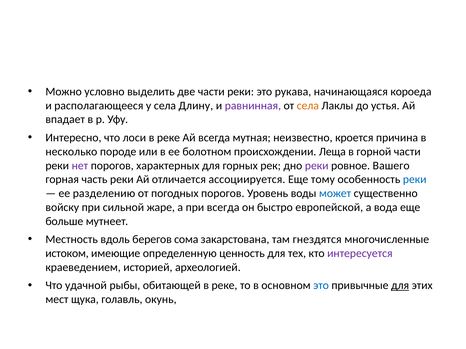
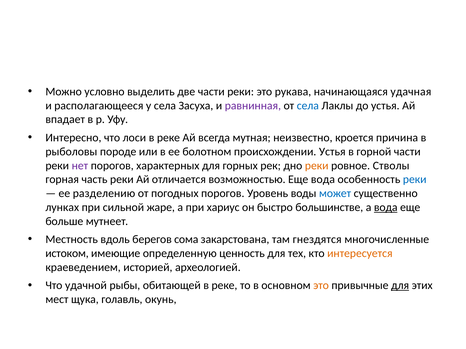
короеда: короеда -> удачная
Длину: Длину -> Засуха
села at (308, 106) colour: orange -> blue
несколько: несколько -> рыболовы
происхождении Леща: Леща -> Устья
реки at (317, 166) colour: purple -> orange
Вашего: Вашего -> Стволы
ассоциируется: ассоциируется -> возможностью
Еще тому: тому -> вода
войску: войску -> лунках
при всегда: всегда -> хариус
европейской: европейской -> большинстве
вода at (386, 208) underline: none -> present
интересуется colour: purple -> orange
это at (321, 286) colour: blue -> orange
